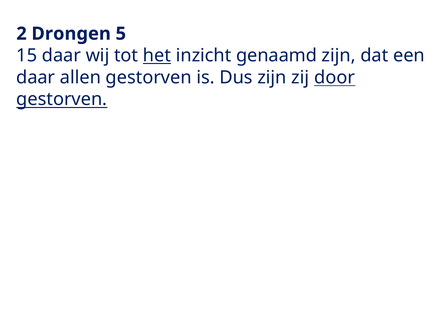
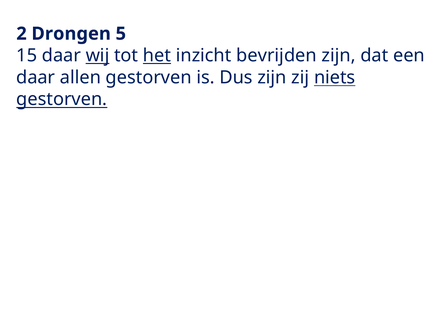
wij underline: none -> present
genaamd: genaamd -> bevrijden
door: door -> niets
